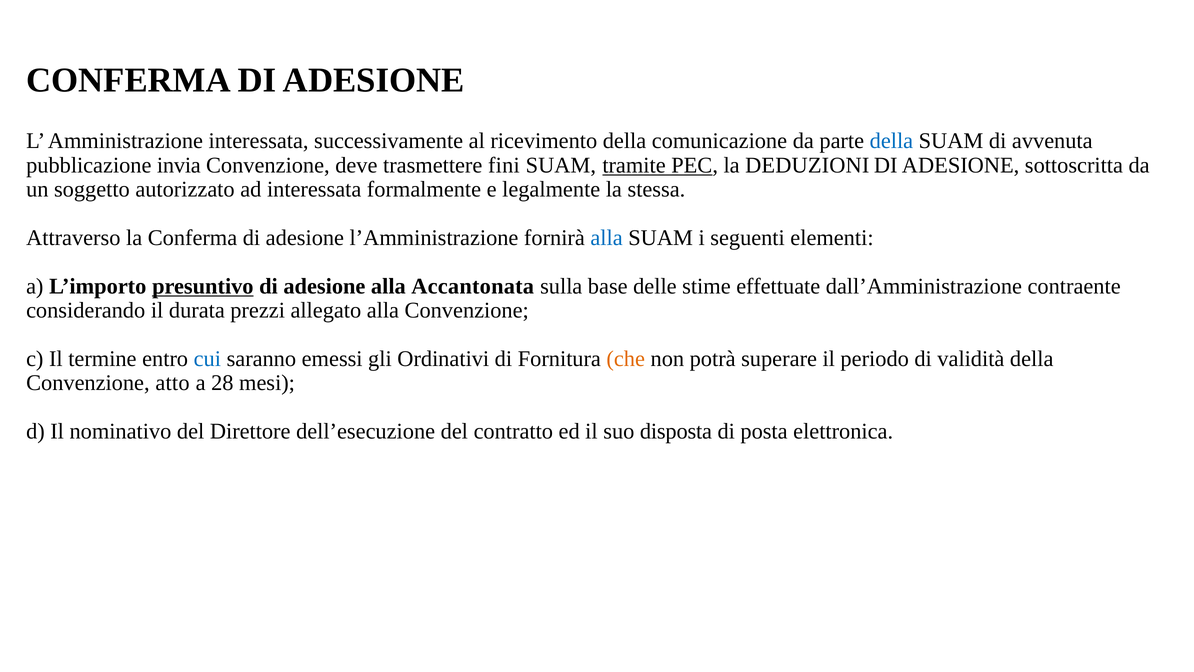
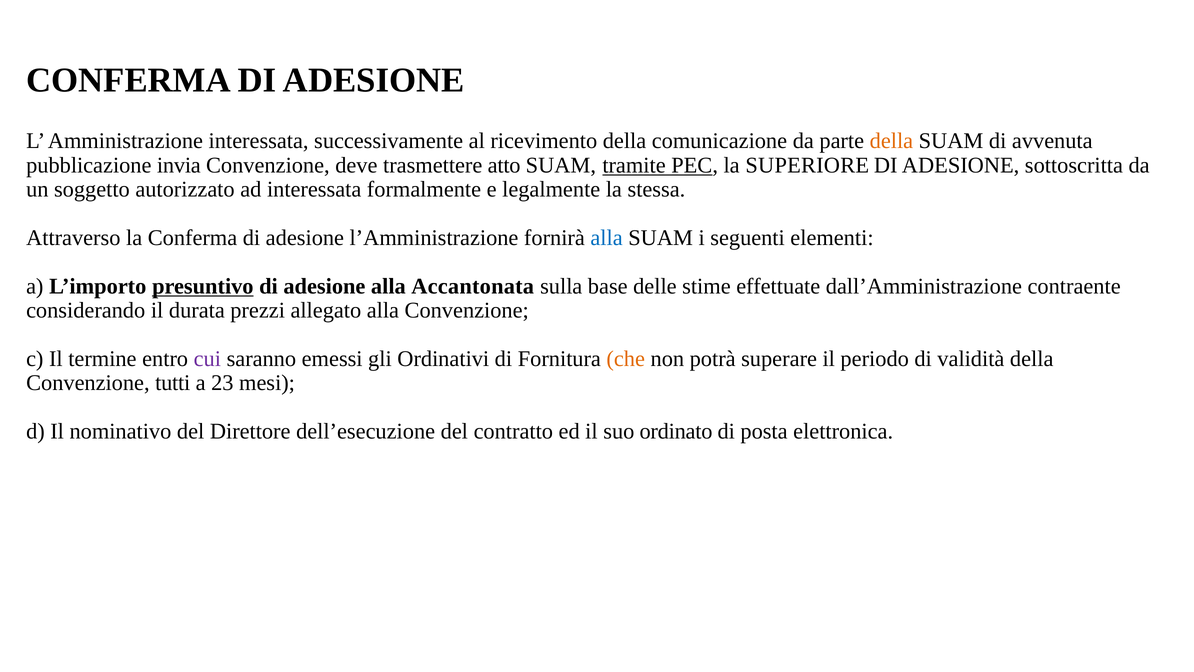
della at (891, 141) colour: blue -> orange
fini: fini -> atto
DEDUZIONI: DEDUZIONI -> SUPERIORE
cui colour: blue -> purple
atto: atto -> tutti
28: 28 -> 23
disposta: disposta -> ordinato
